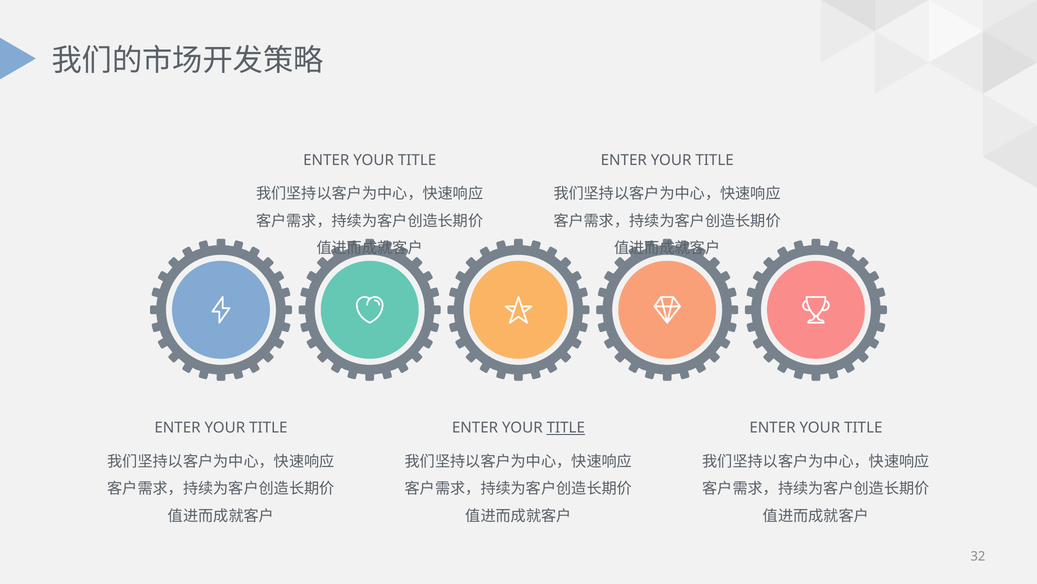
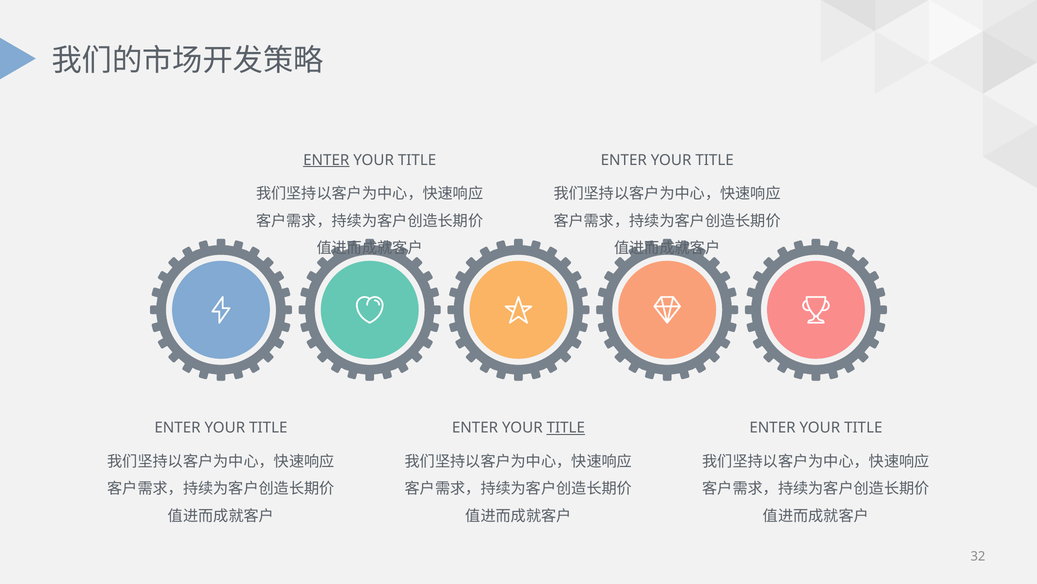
ENTER at (326, 160) underline: none -> present
